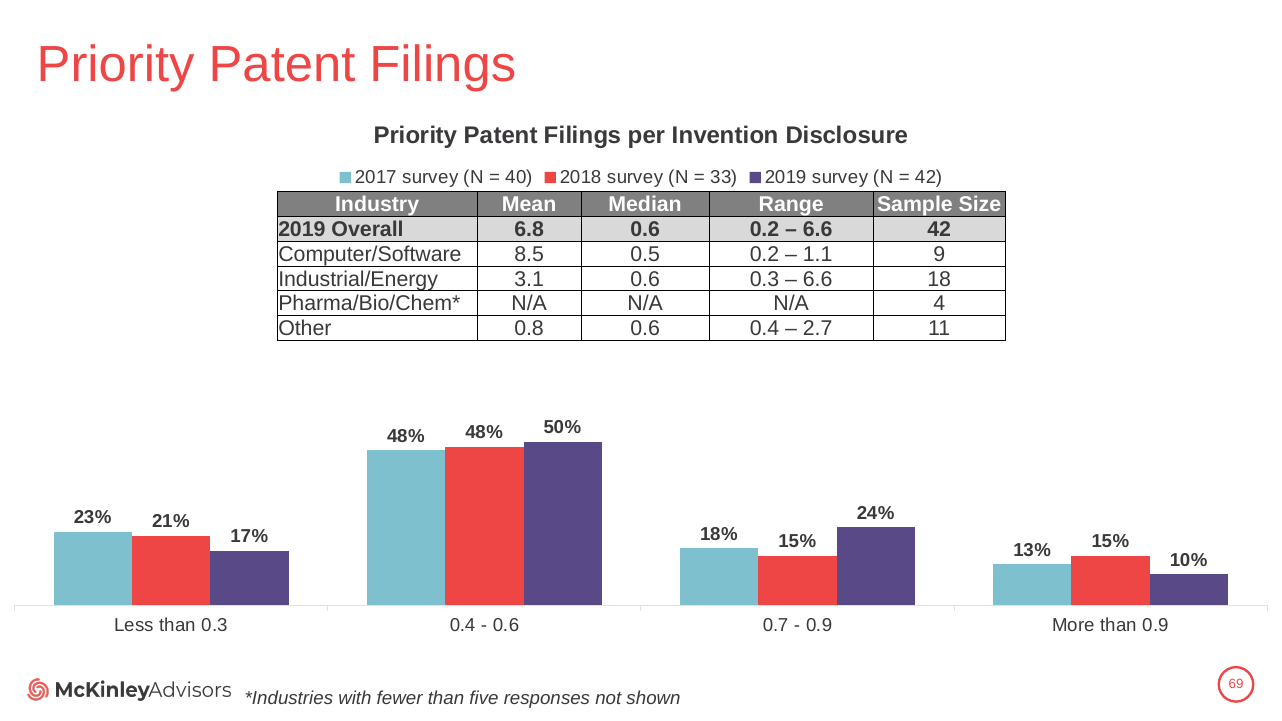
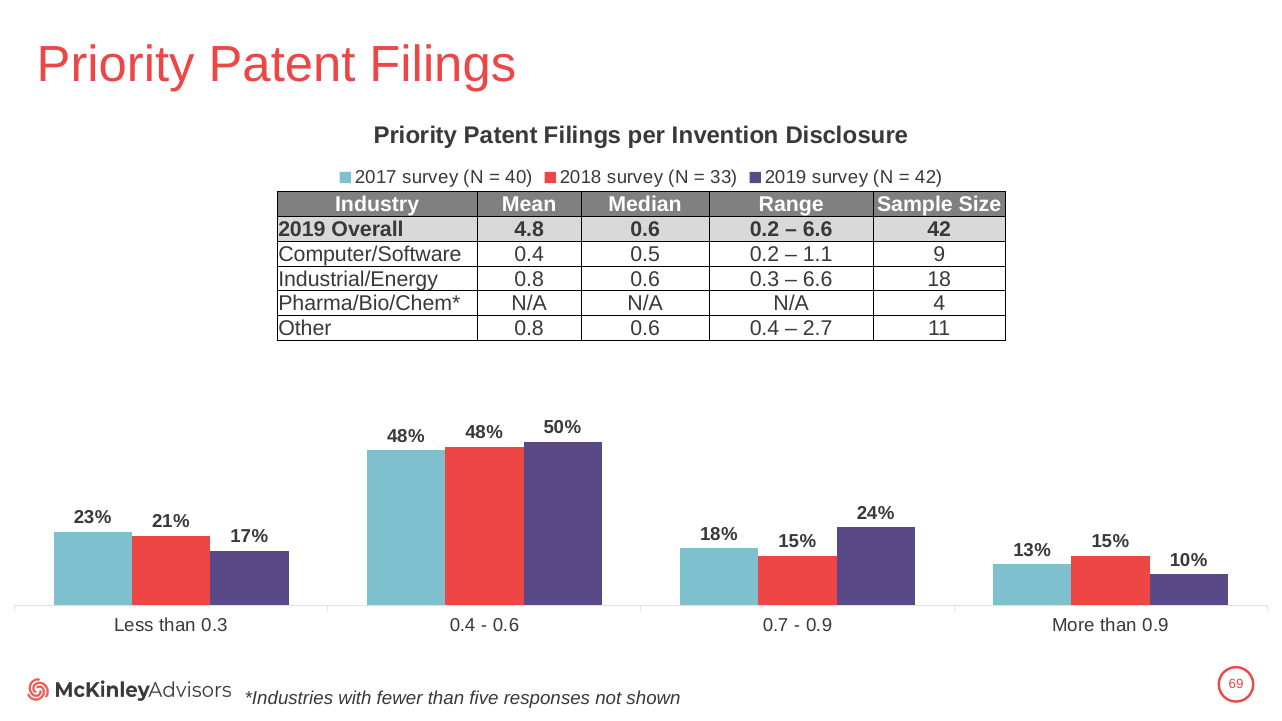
6.8: 6.8 -> 4.8
Computer/Software 8.5: 8.5 -> 0.4
Industrial/Energy 3.1: 3.1 -> 0.8
